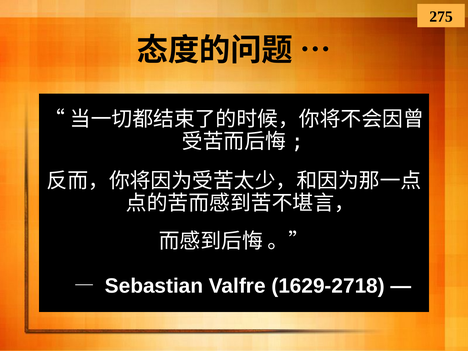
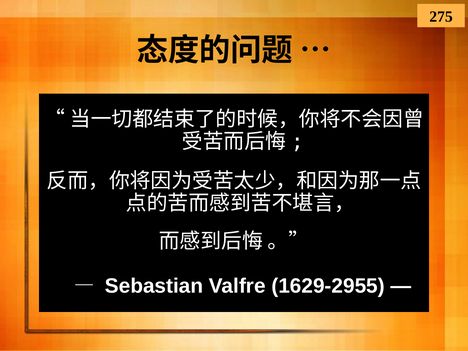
1629-2718: 1629-2718 -> 1629-2955
